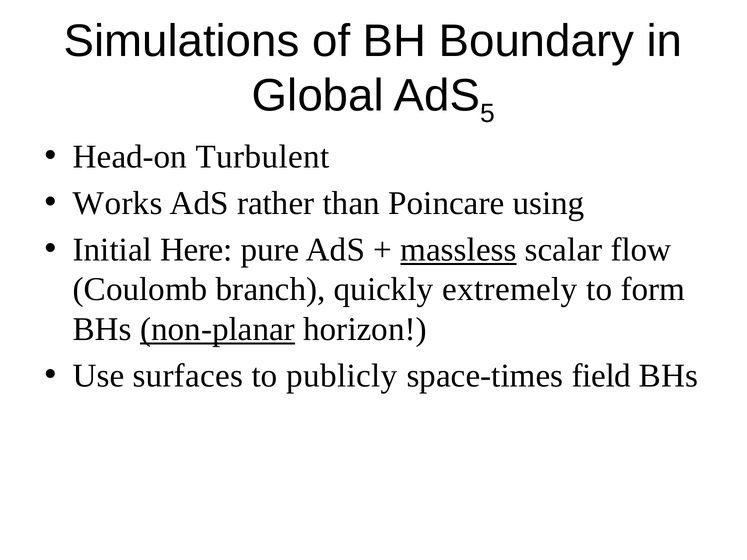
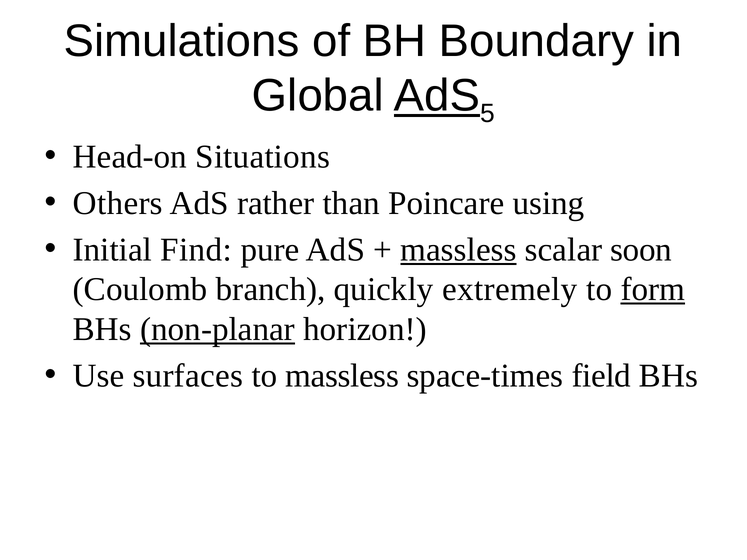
AdS at (437, 96) underline: none -> present
Turbulent: Turbulent -> Situations
Works: Works -> Others
Here: Here -> Find
flow: flow -> soon
form underline: none -> present
to publicly: publicly -> massless
